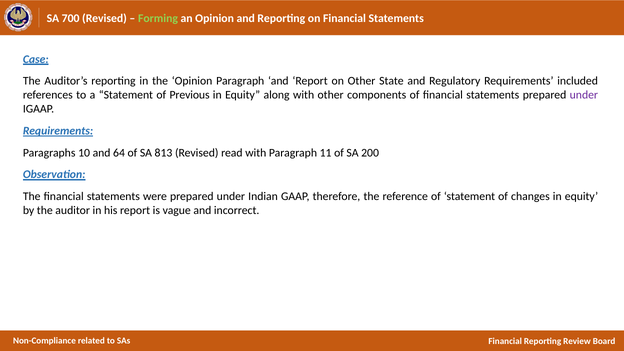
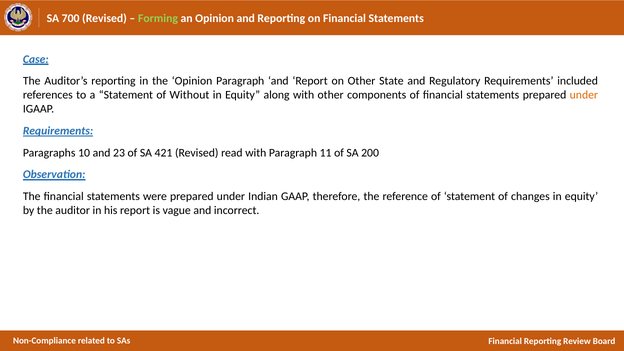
Previous: Previous -> Without
under at (584, 95) colour: purple -> orange
64: 64 -> 23
813: 813 -> 421
